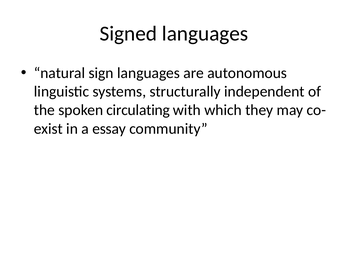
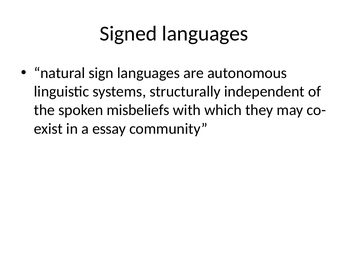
circulating: circulating -> misbeliefs
